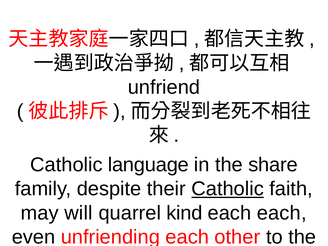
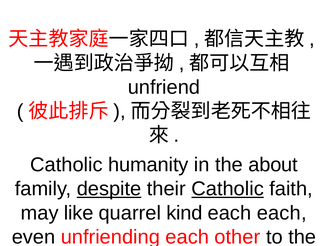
language: language -> humanity
share: share -> about
despite underline: none -> present
will: will -> like
